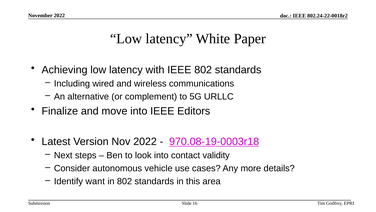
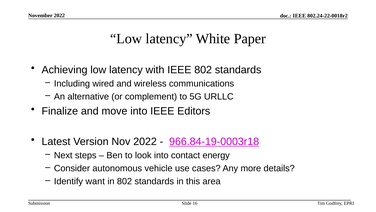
970.08-19-0003r18: 970.08-19-0003r18 -> 966.84-19-0003r18
validity: validity -> energy
